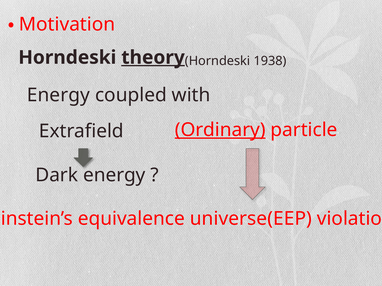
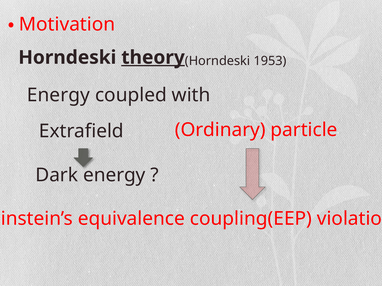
1938: 1938 -> 1953
Ordinary underline: present -> none
universe(EEP: universe(EEP -> coupling(EEP
